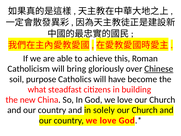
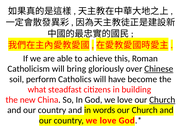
purpose: purpose -> perform
Church at (162, 100) underline: none -> present
solely: solely -> words
